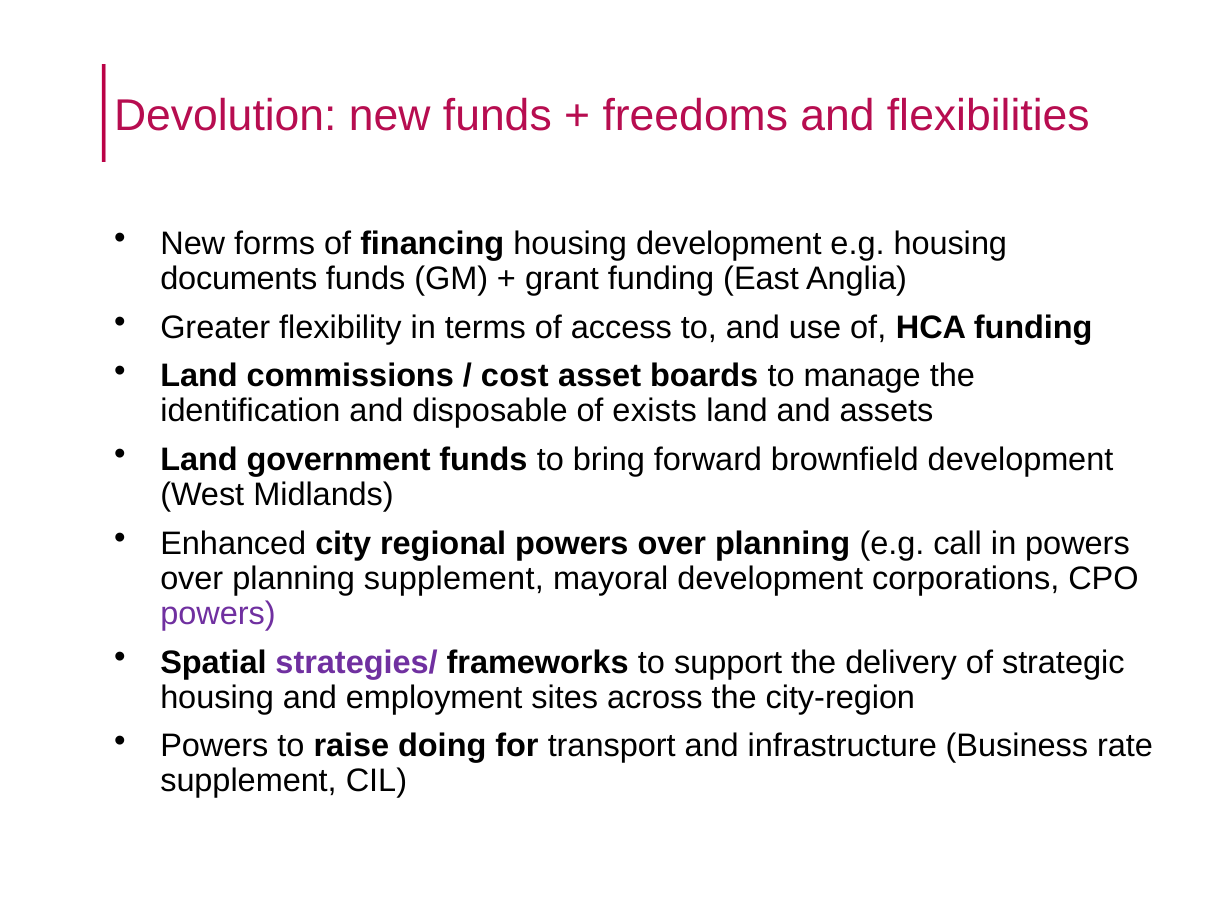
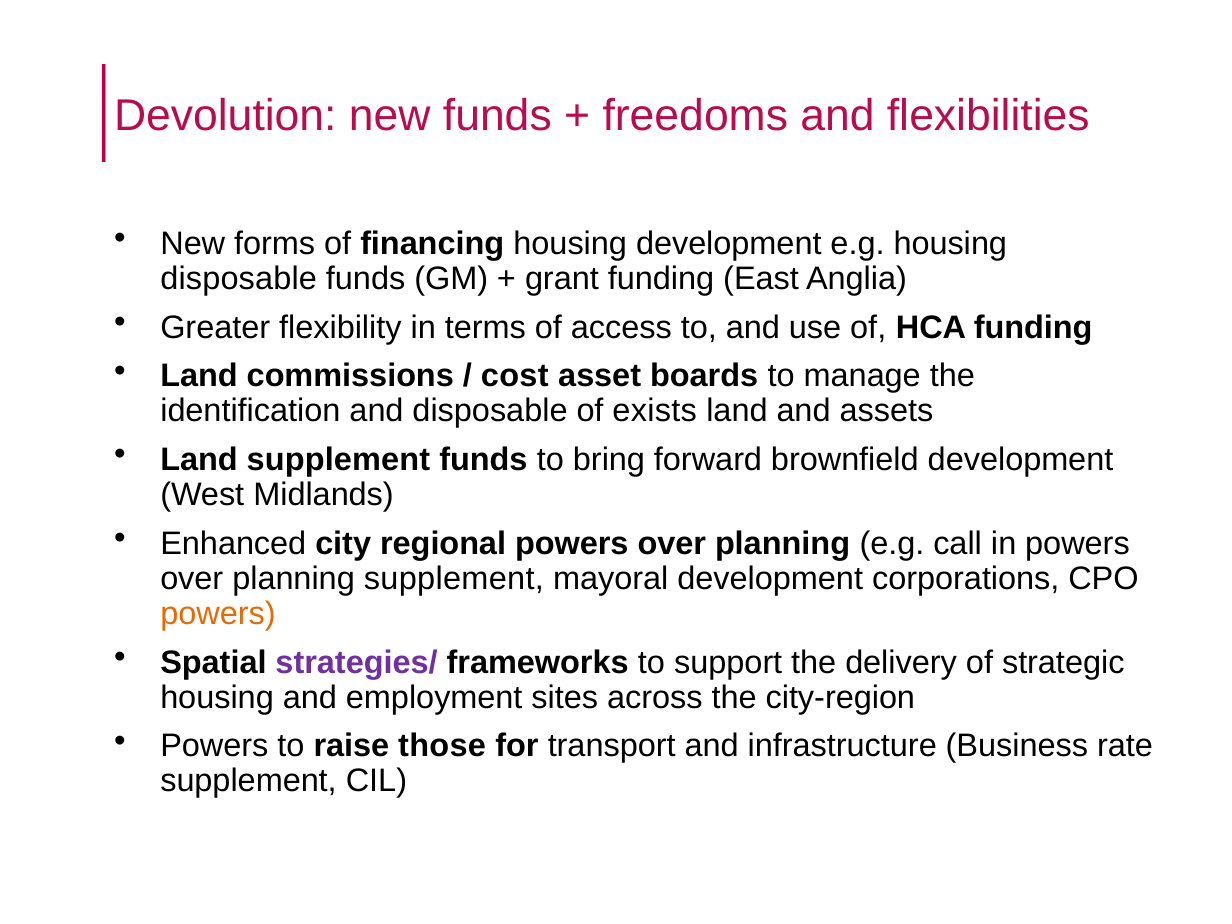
documents at (239, 279): documents -> disposable
Land government: government -> supplement
powers at (218, 614) colour: purple -> orange
doing: doing -> those
